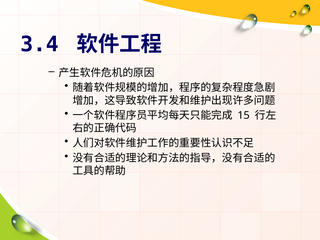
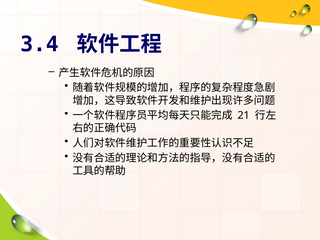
15: 15 -> 21
